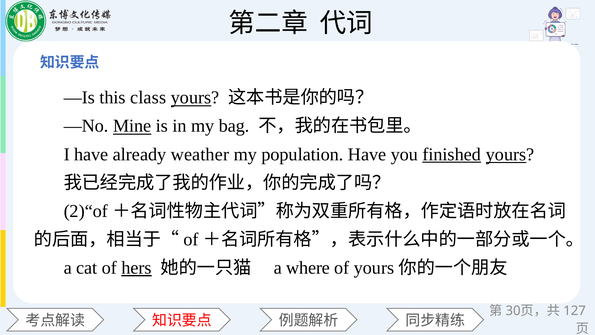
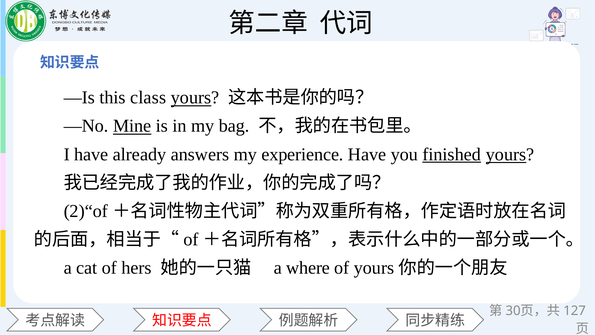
weather: weather -> answers
population: population -> experience
hers underline: present -> none
